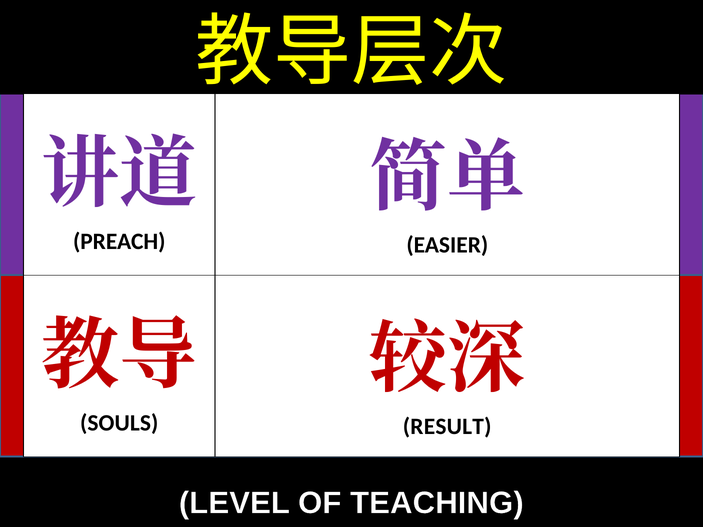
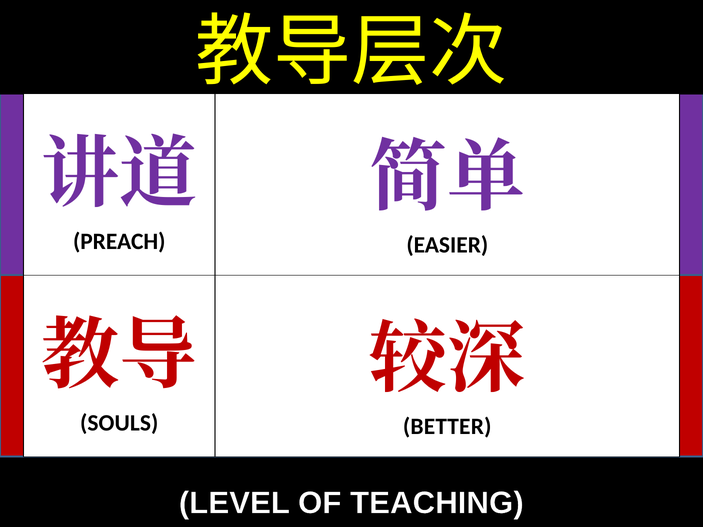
RESULT: RESULT -> BETTER
